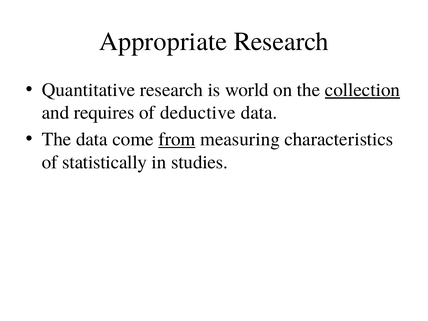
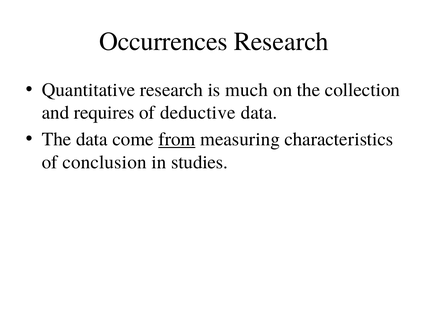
Appropriate: Appropriate -> Occurrences
world: world -> much
collection underline: present -> none
statistically: statistically -> conclusion
